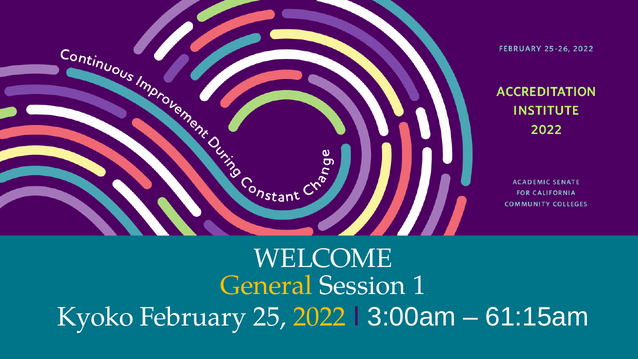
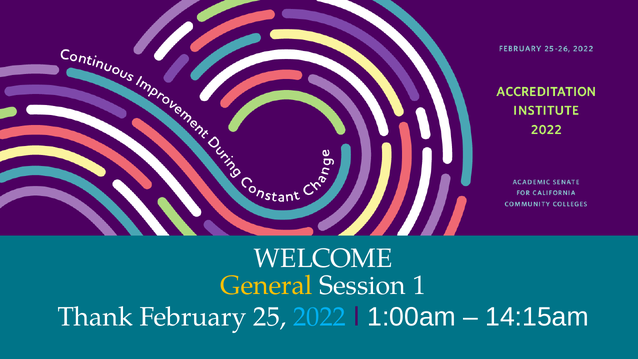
Kyoko: Kyoko -> Thank
2022 colour: yellow -> light blue
3:00am: 3:00am -> 1:00am
61:15am: 61:15am -> 14:15am
